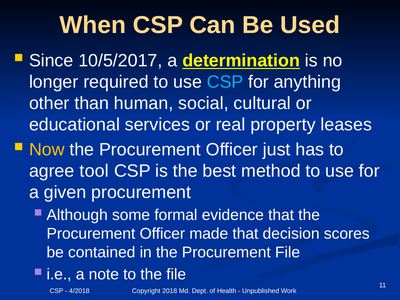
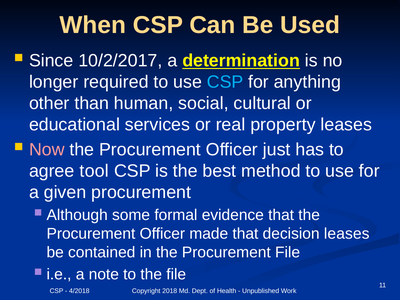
10/5/2017: 10/5/2017 -> 10/2/2017
Now colour: yellow -> pink
decision scores: scores -> leases
